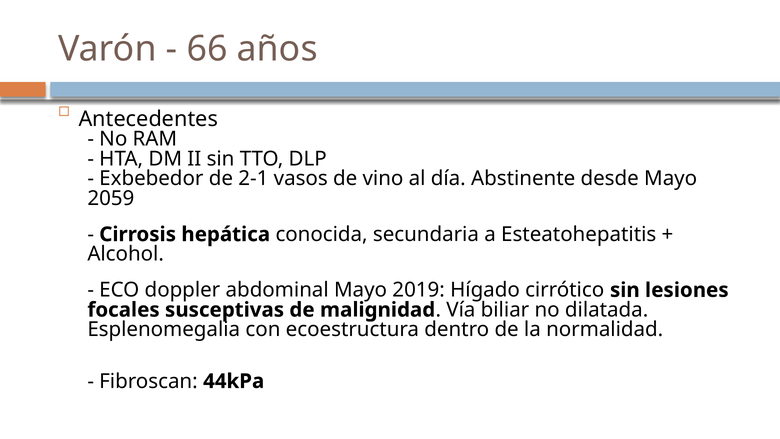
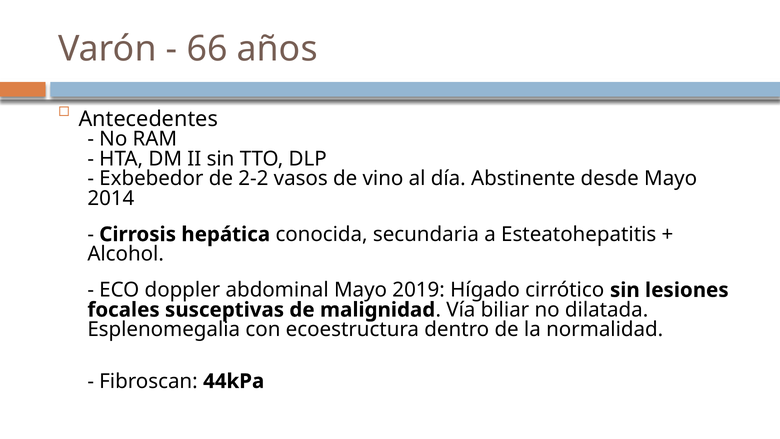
2-1: 2-1 -> 2-2
2059: 2059 -> 2014
